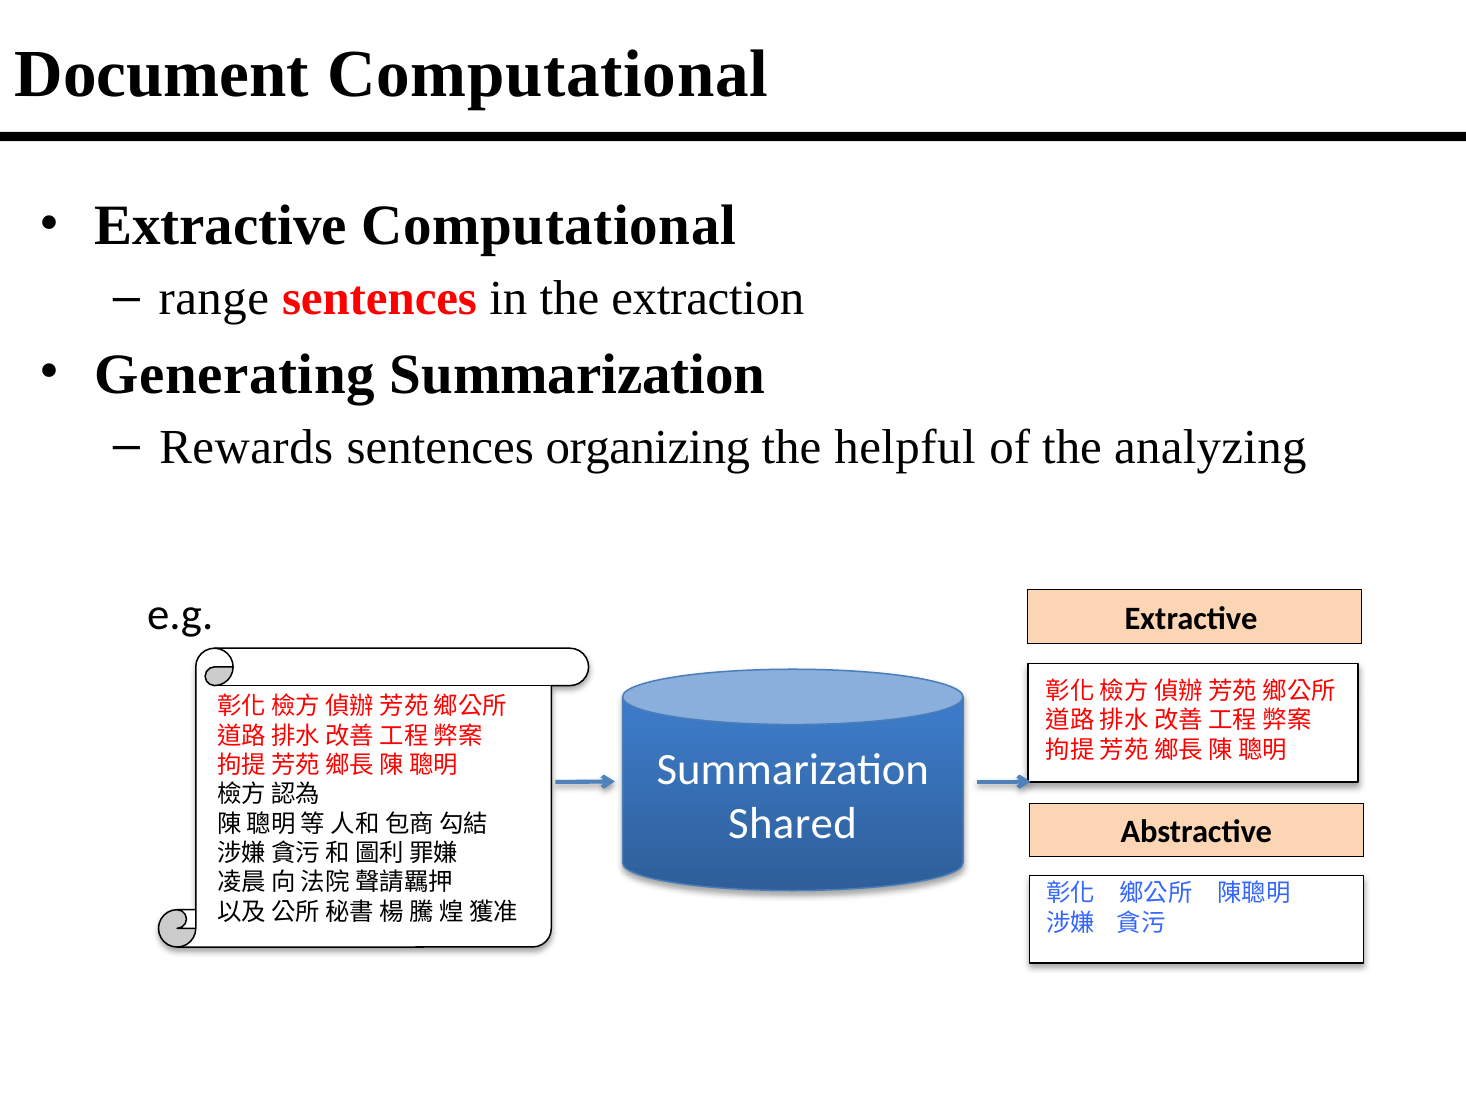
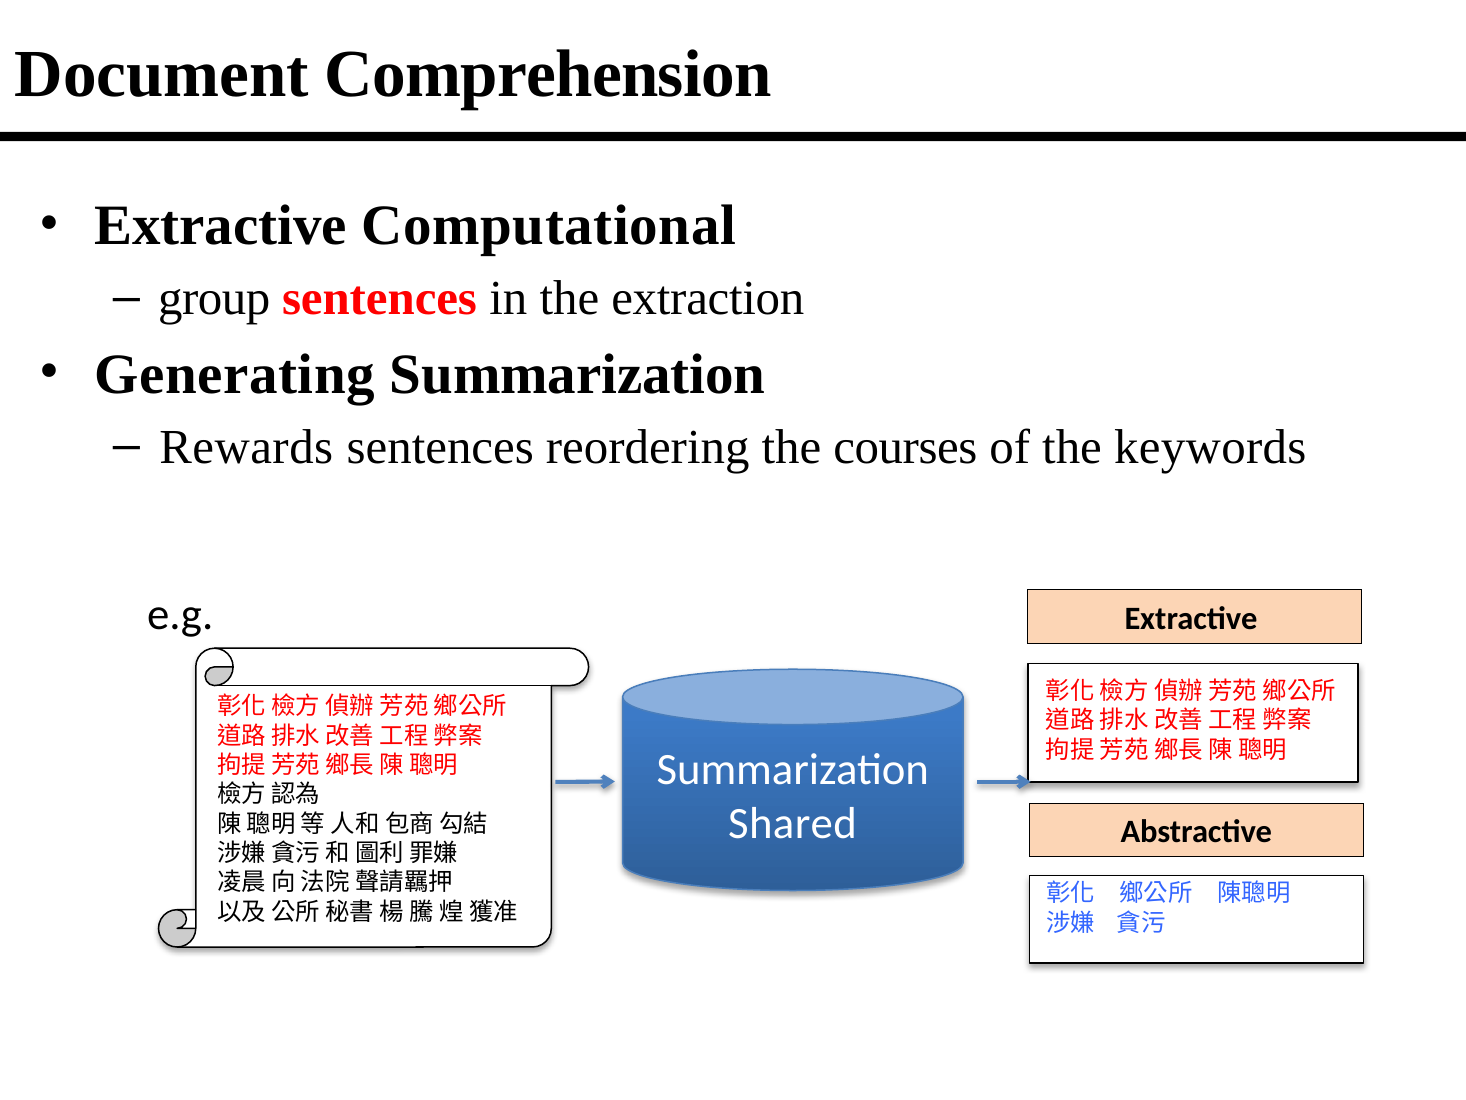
Document Computational: Computational -> Comprehension
range: range -> group
organizing: organizing -> reordering
helpful: helpful -> courses
analyzing: analyzing -> keywords
